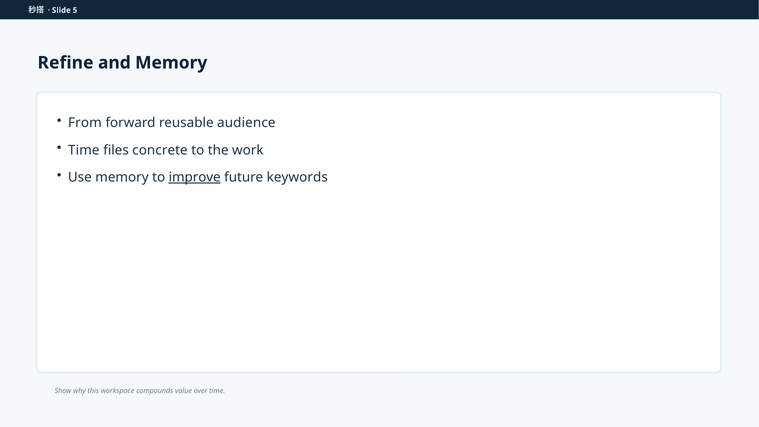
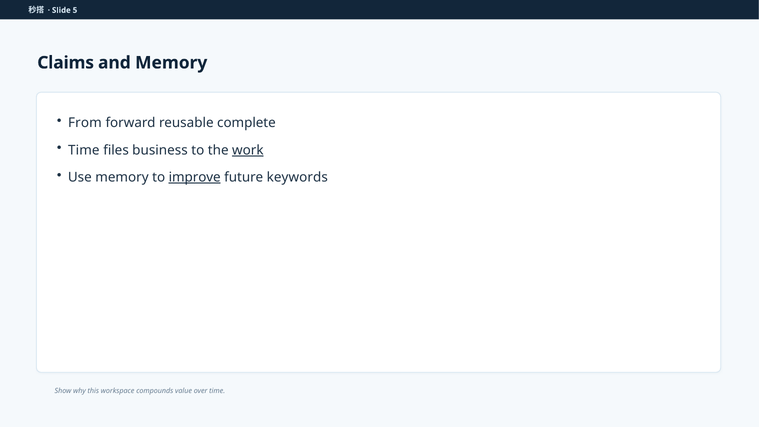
Refine: Refine -> Claims
audience: audience -> complete
concrete: concrete -> business
work underline: none -> present
